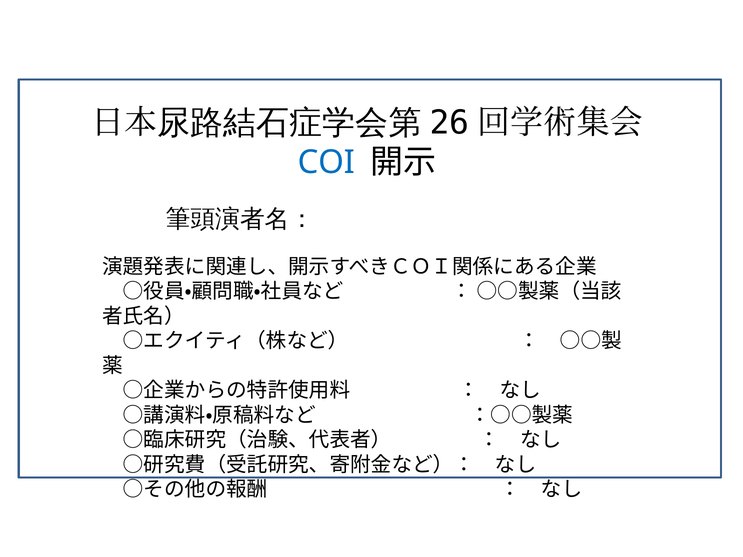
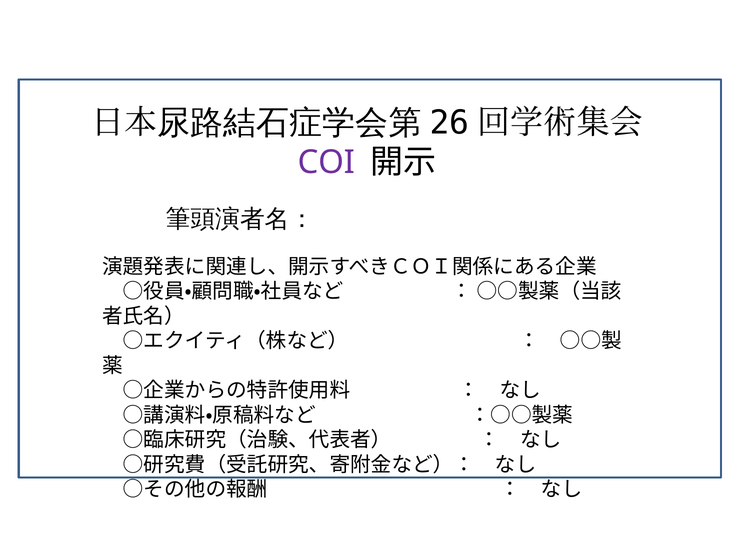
COI colour: blue -> purple
